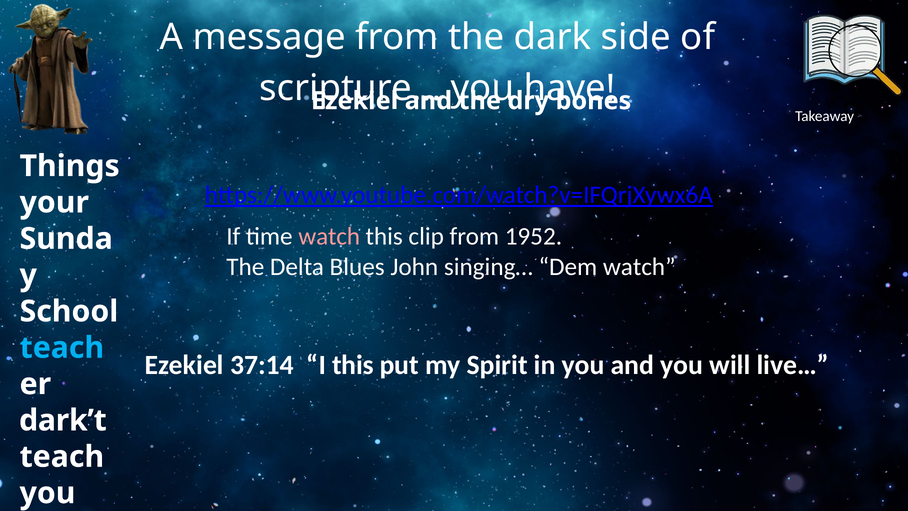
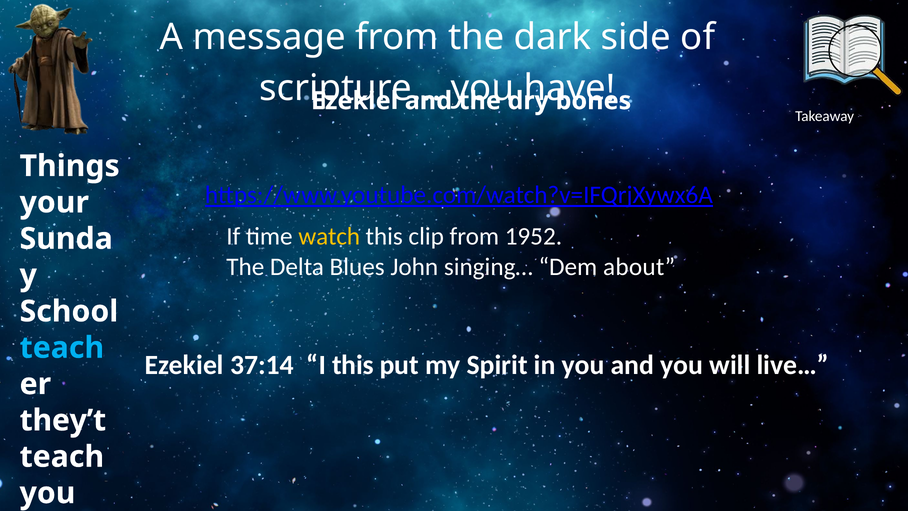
watch at (329, 236) colour: pink -> yellow
Dem watch: watch -> about
dark’t: dark’t -> they’t
